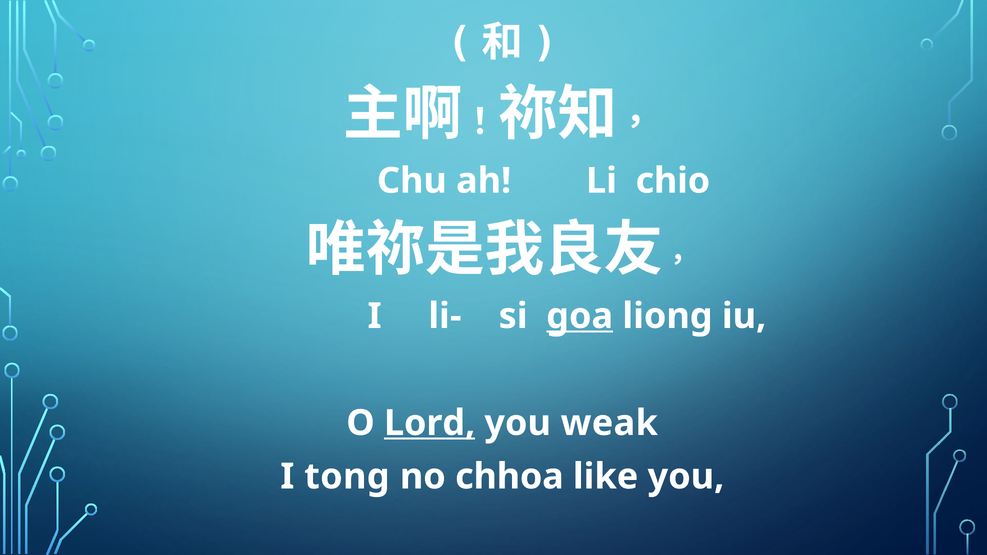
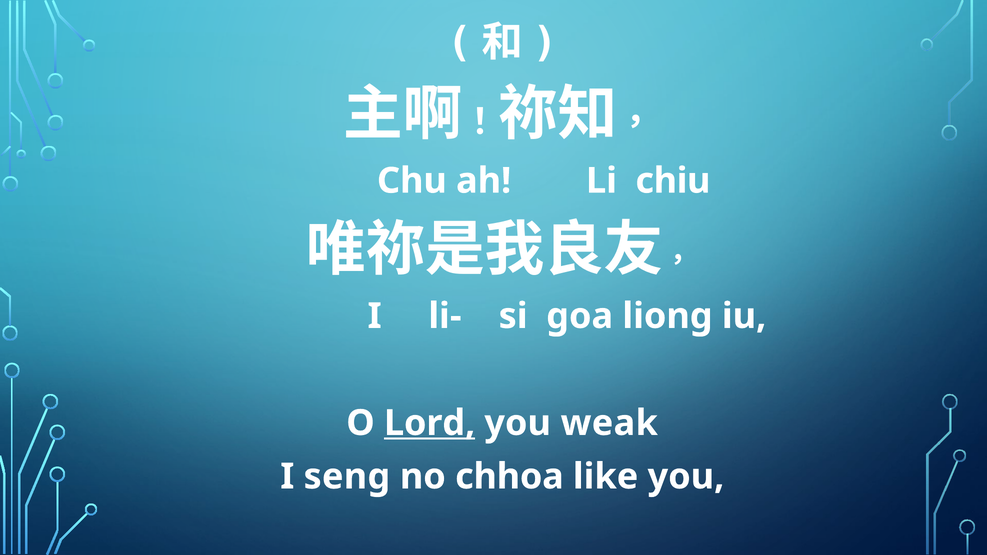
chio: chio -> chiu
goa underline: present -> none
tong: tong -> seng
